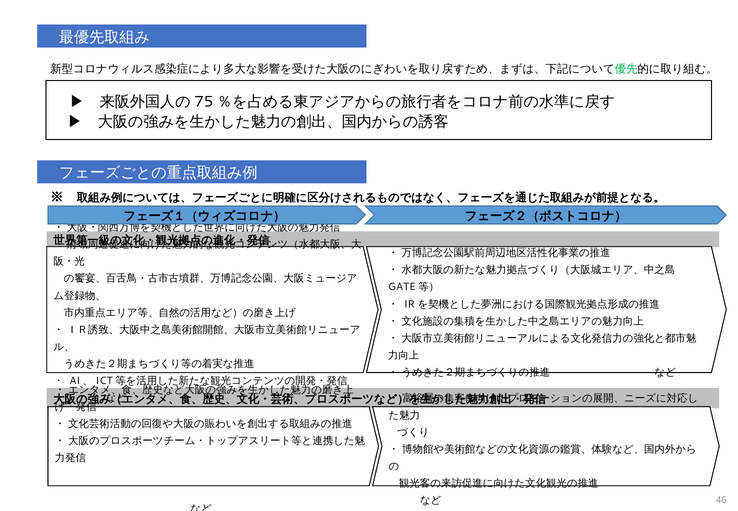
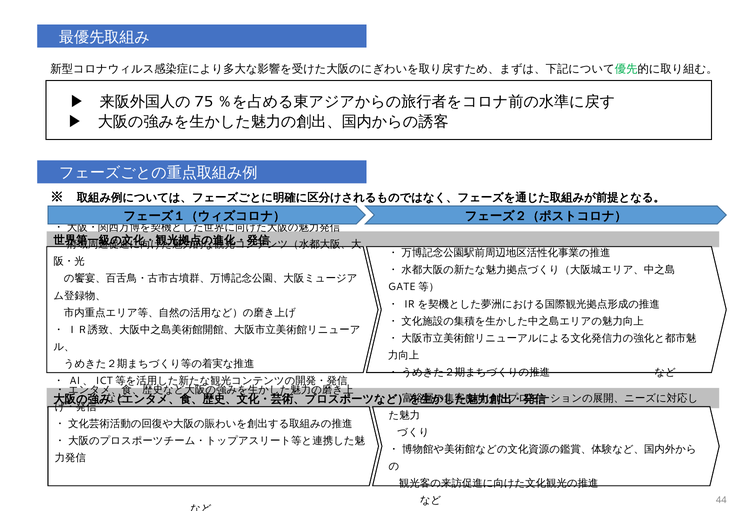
46: 46 -> 44
